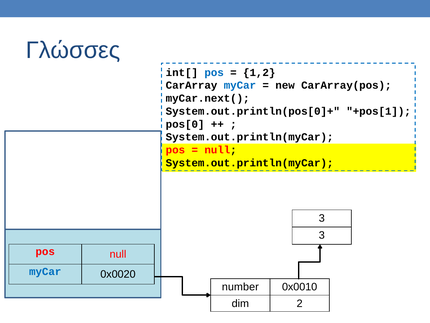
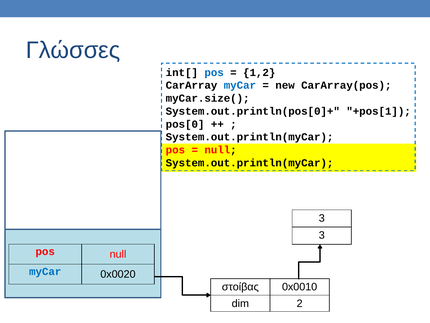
myCar.next(: myCar.next( -> myCar.size(
number: number -> στοίβας
